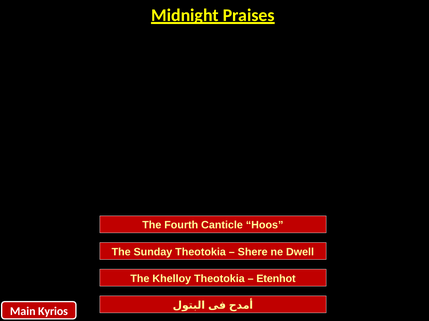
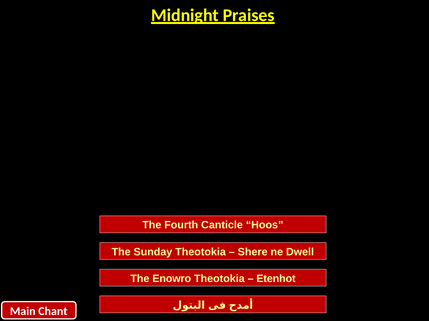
Khelloy: Khelloy -> Enowro
Kyrios: Kyrios -> Chant
